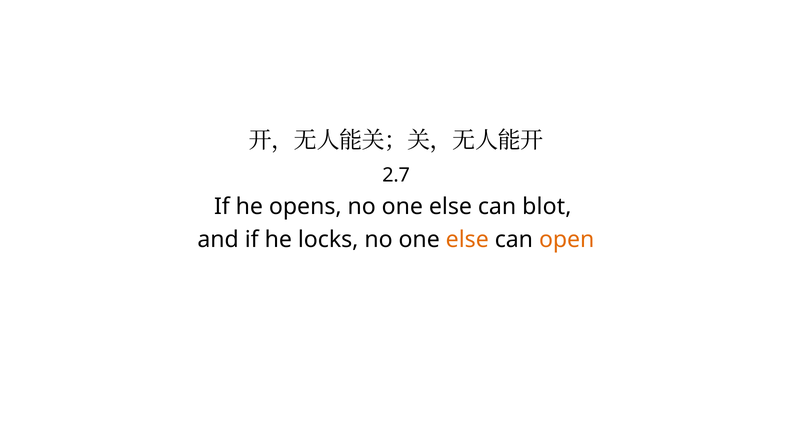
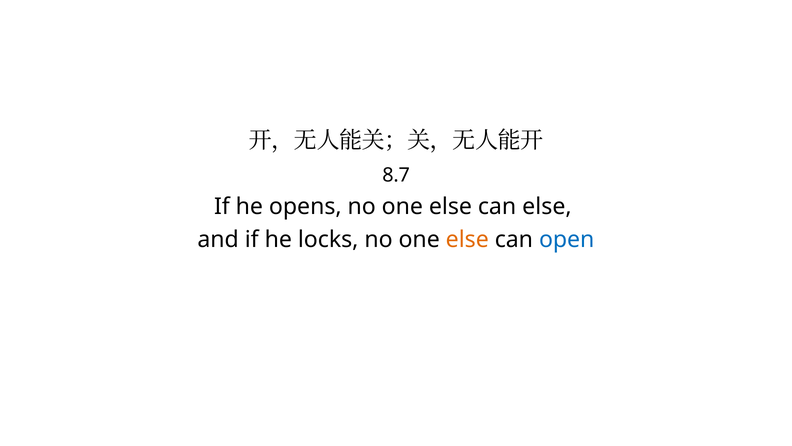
2.7: 2.7 -> 8.7
can blot: blot -> else
open colour: orange -> blue
